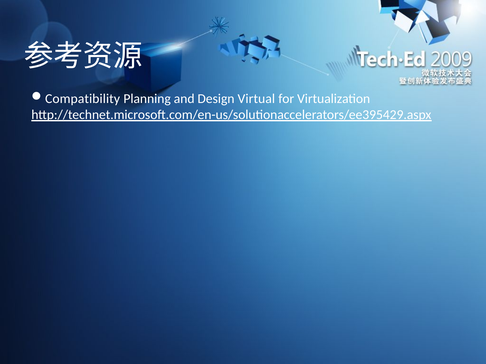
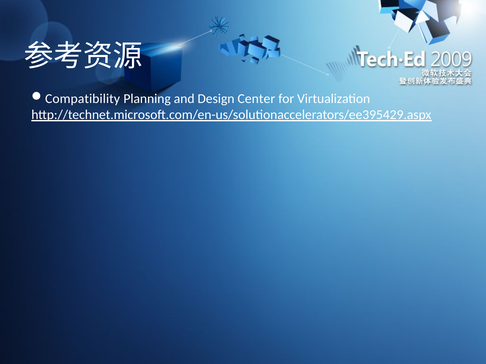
Virtual: Virtual -> Center
